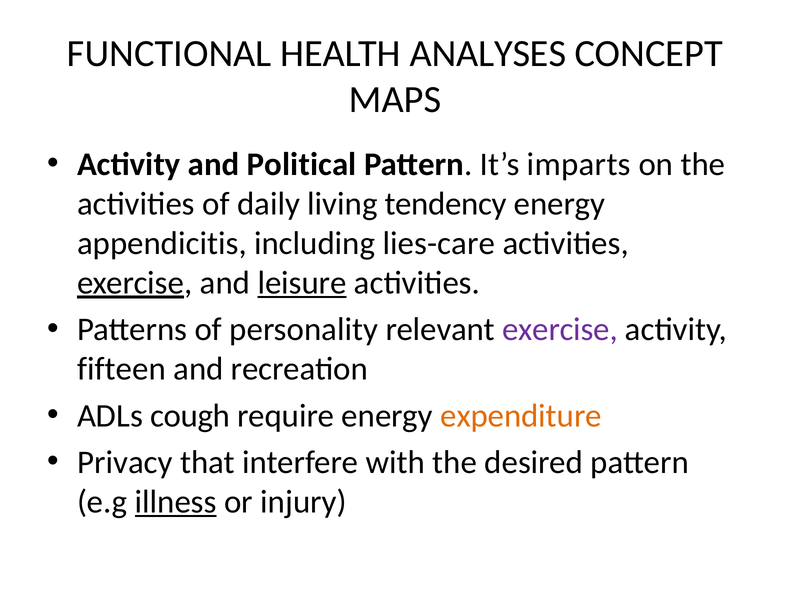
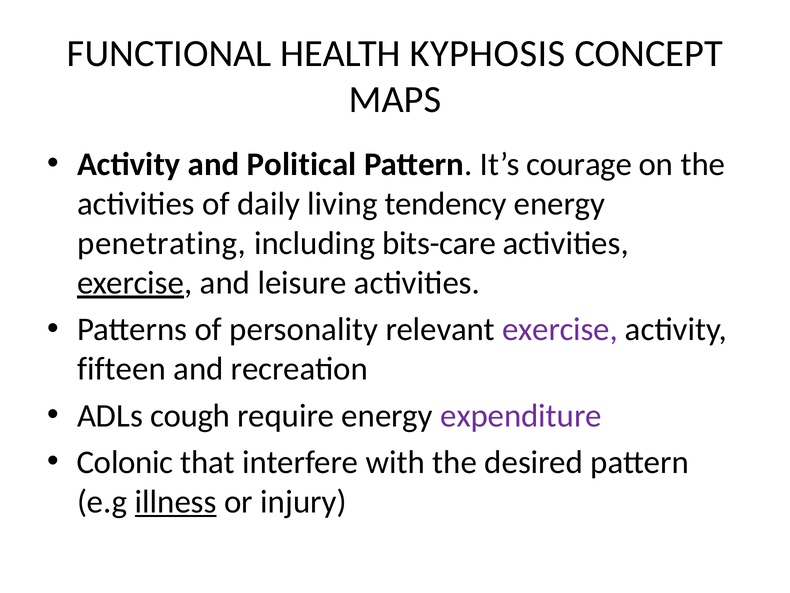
ANALYSES: ANALYSES -> KYPHOSIS
imparts: imparts -> courage
appendicitis: appendicitis -> penetrating
lies-care: lies-care -> bits-care
leisure underline: present -> none
expenditure colour: orange -> purple
Privacy: Privacy -> Colonic
